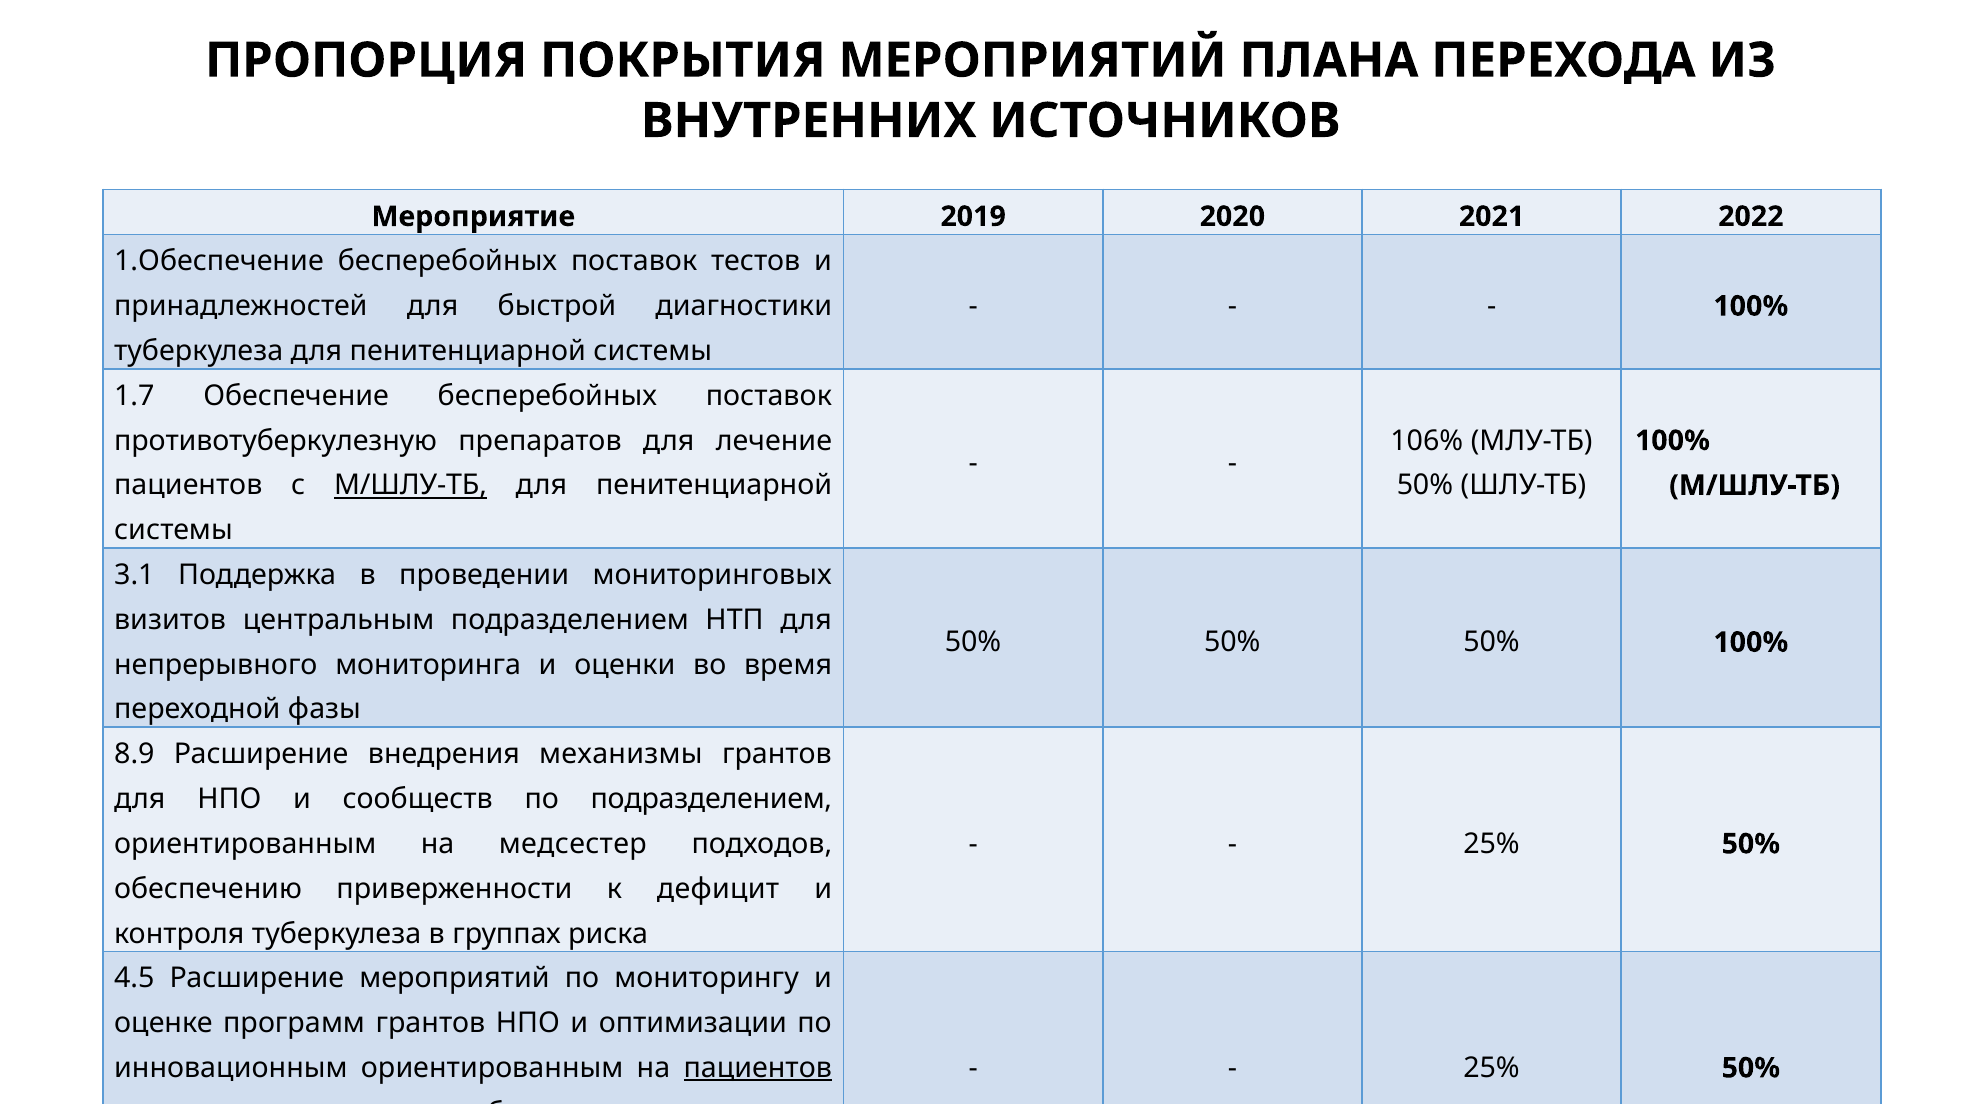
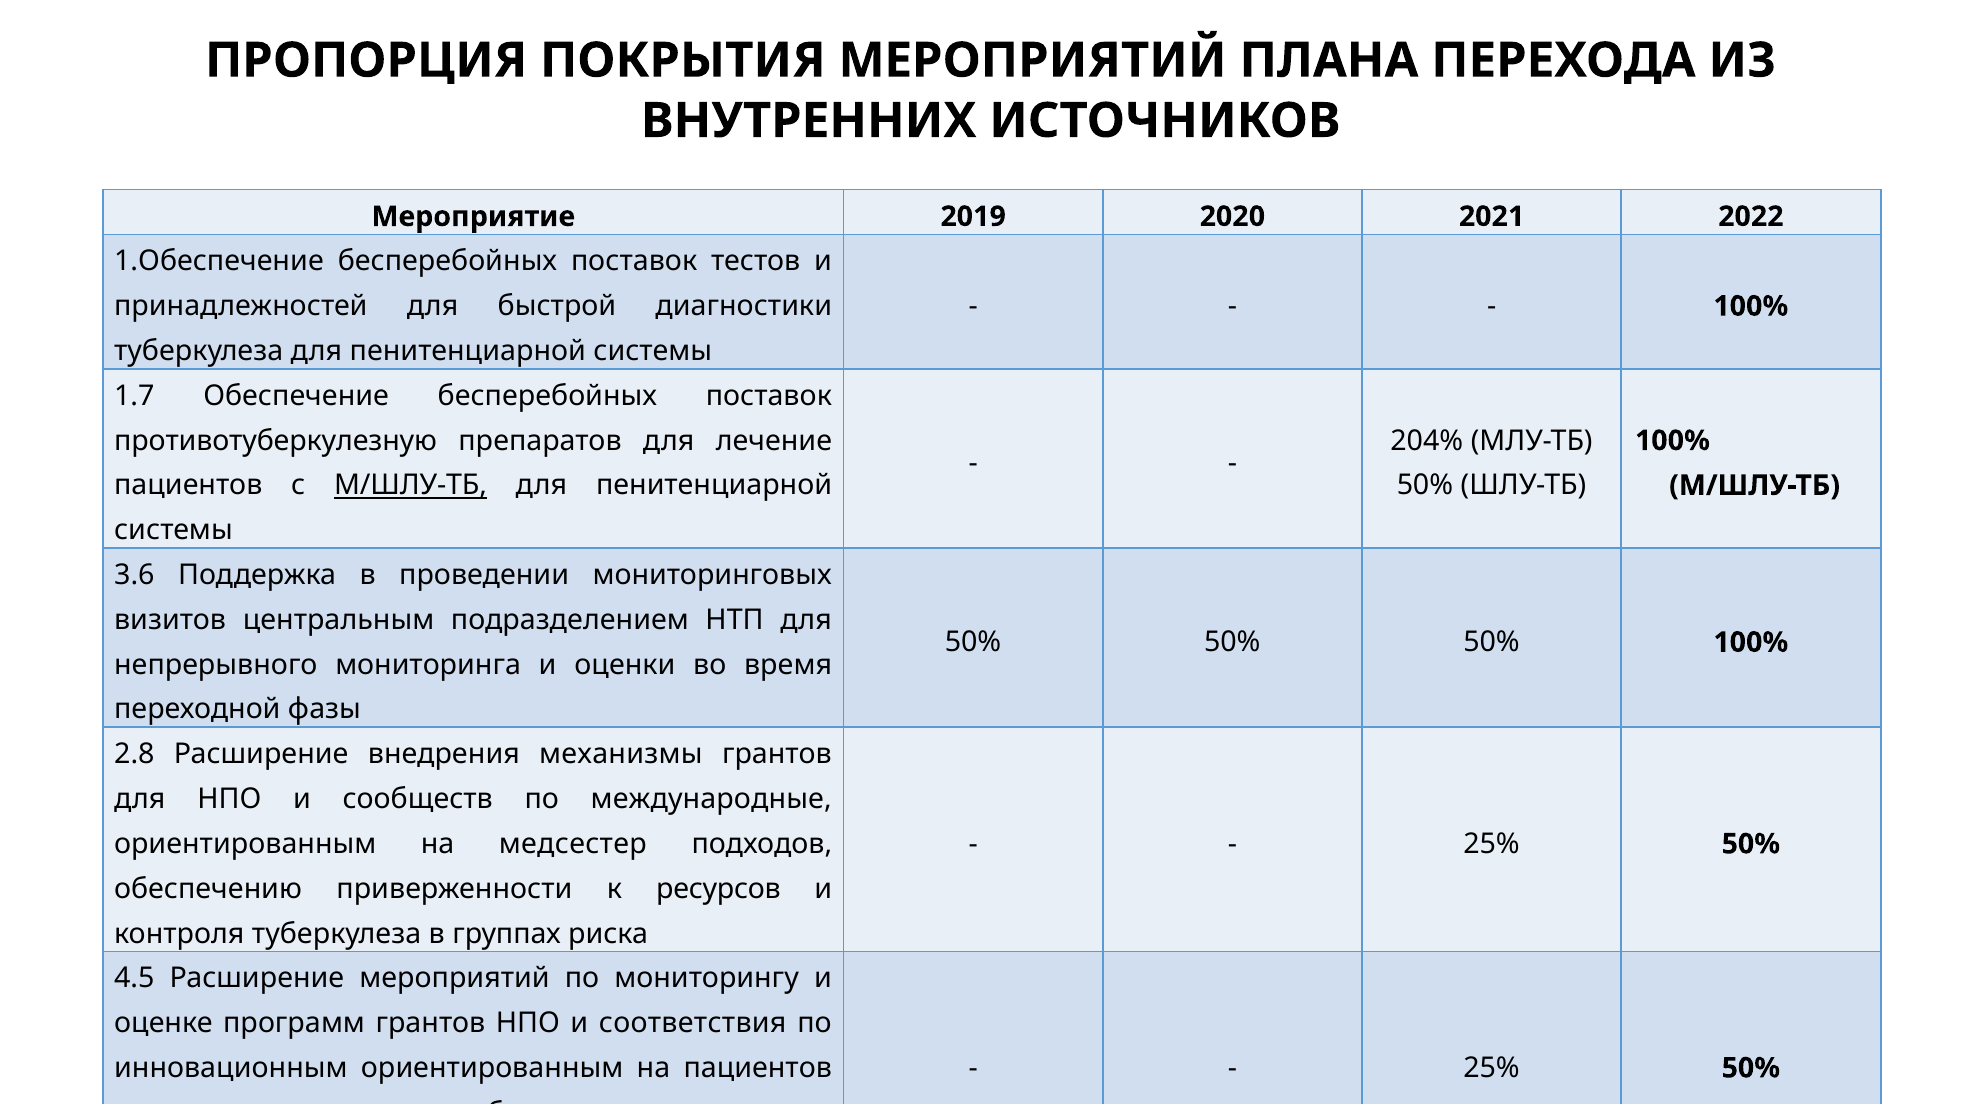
106%: 106% -> 204%
3.1: 3.1 -> 3.6
8.9: 8.9 -> 2.8
по подразделением: подразделением -> международные
дефицит: дефицит -> ресурсов
оптимизации: оптимизации -> соответствия
пациентов at (758, 1068) underline: present -> none
